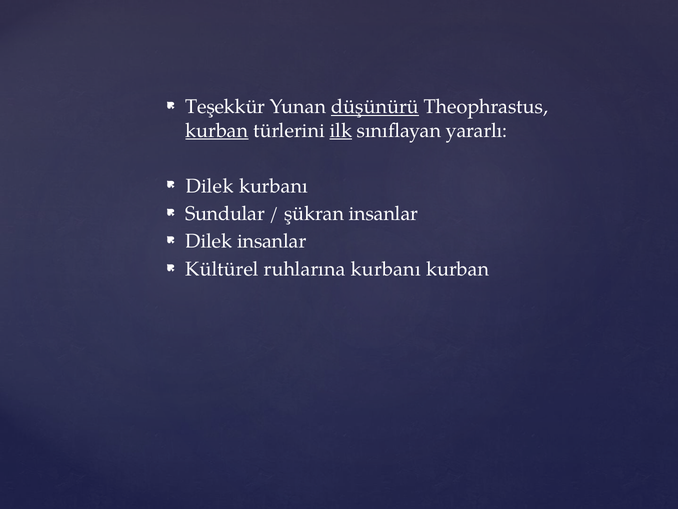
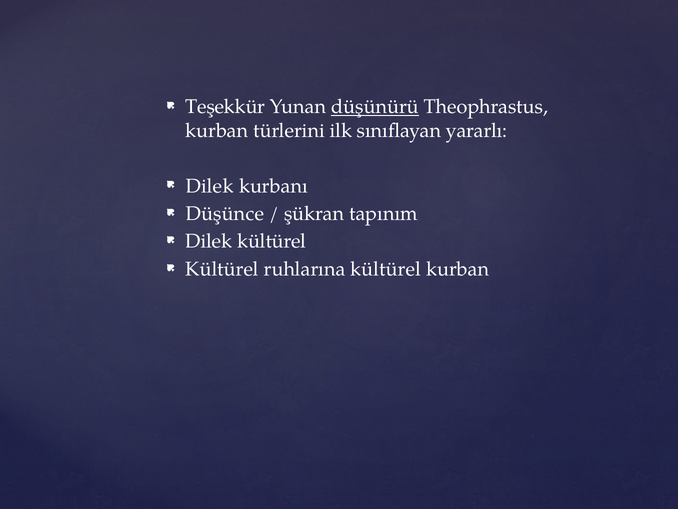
kurban at (217, 130) underline: present -> none
ilk underline: present -> none
Sundular: Sundular -> Düşünce
şükran insanlar: insanlar -> tapınım
Dilek insanlar: insanlar -> kültürel
ruhlarına kurbanı: kurbanı -> kültürel
